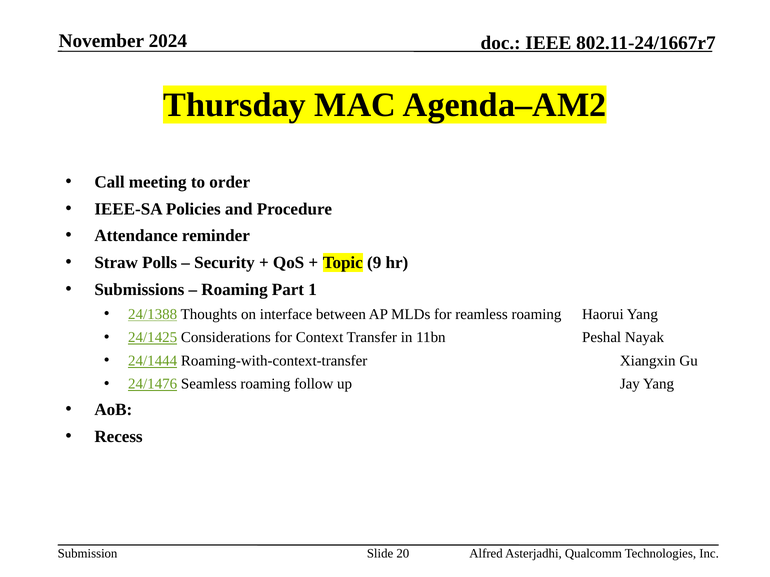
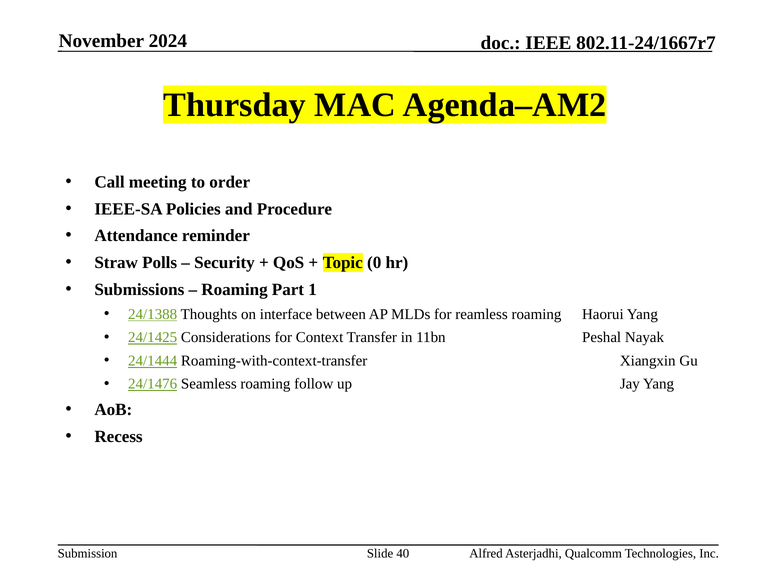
9: 9 -> 0
20: 20 -> 40
